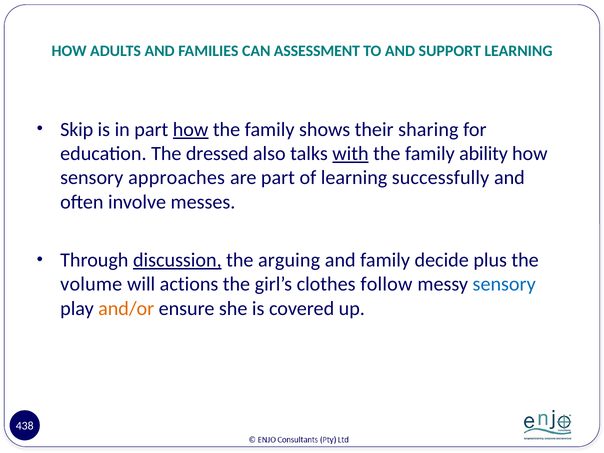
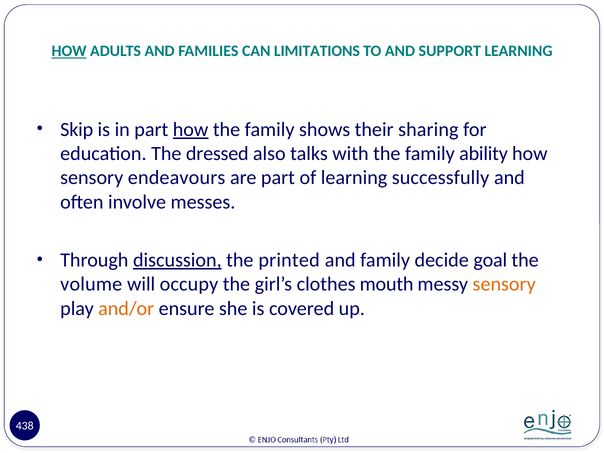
HOW at (69, 51) underline: none -> present
ASSESSMENT: ASSESSMENT -> LIMITATIONS
with underline: present -> none
approaches: approaches -> endeavours
arguing: arguing -> printed
plus: plus -> goal
actions: actions -> occupy
follow: follow -> mouth
sensory at (504, 284) colour: blue -> orange
